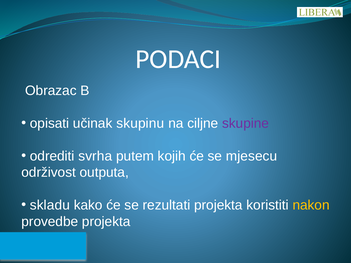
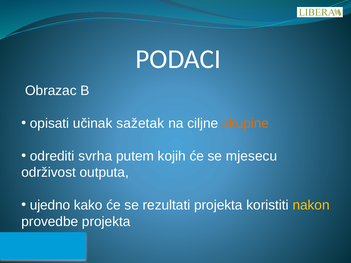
skupinu: skupinu -> sažetak
skupine colour: purple -> orange
skladu: skladu -> ujedno
